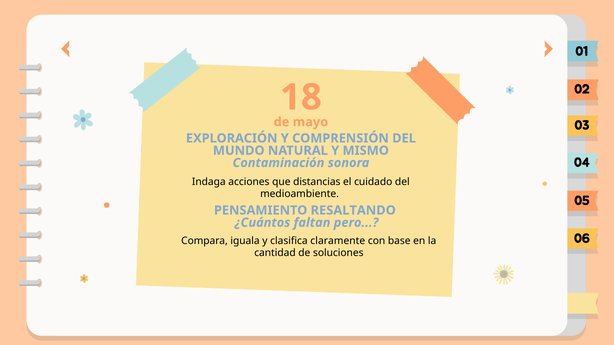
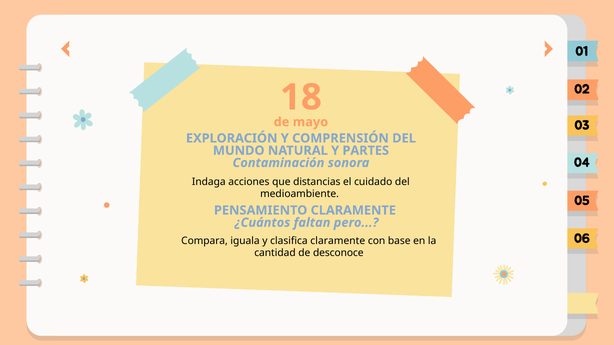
MISMO: MISMO -> PARTES
PENSAMIENTO RESALTANDO: RESALTANDO -> CLARAMENTE
soluciones: soluciones -> desconoce
